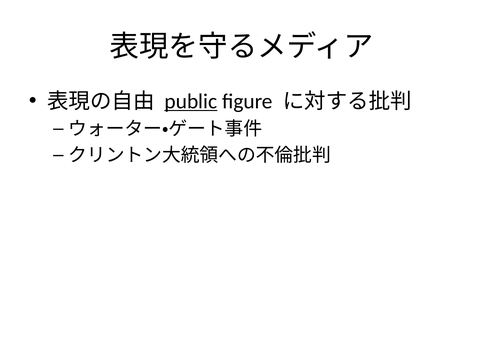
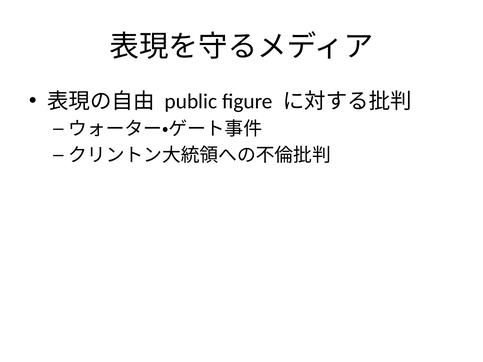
public underline: present -> none
